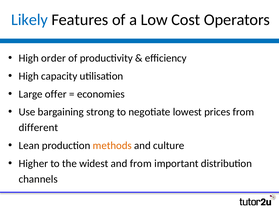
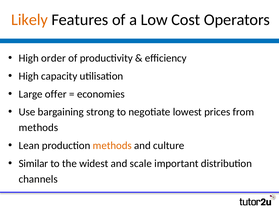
Likely colour: blue -> orange
different at (38, 128): different -> methods
Higher: Higher -> Similar
and from: from -> scale
